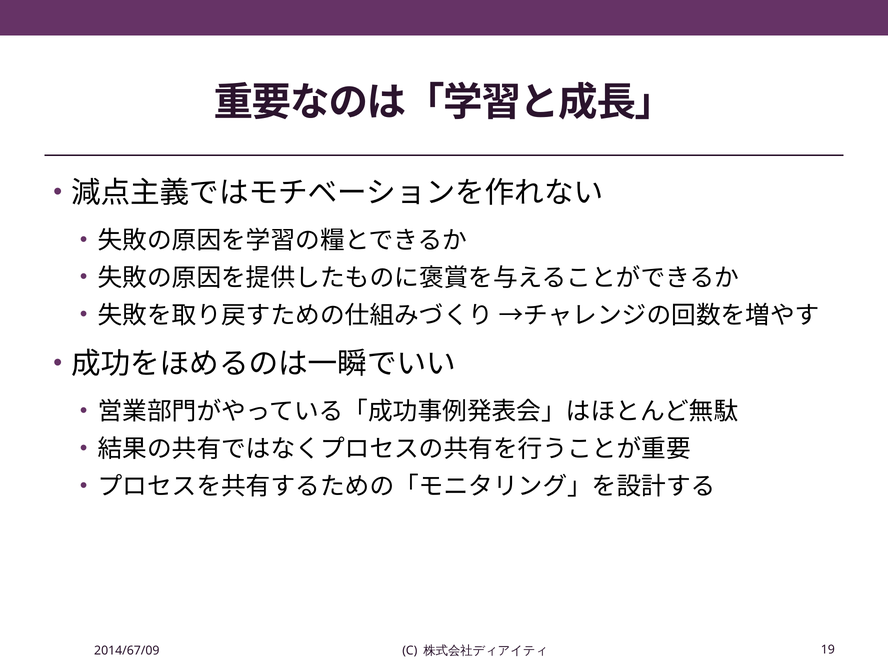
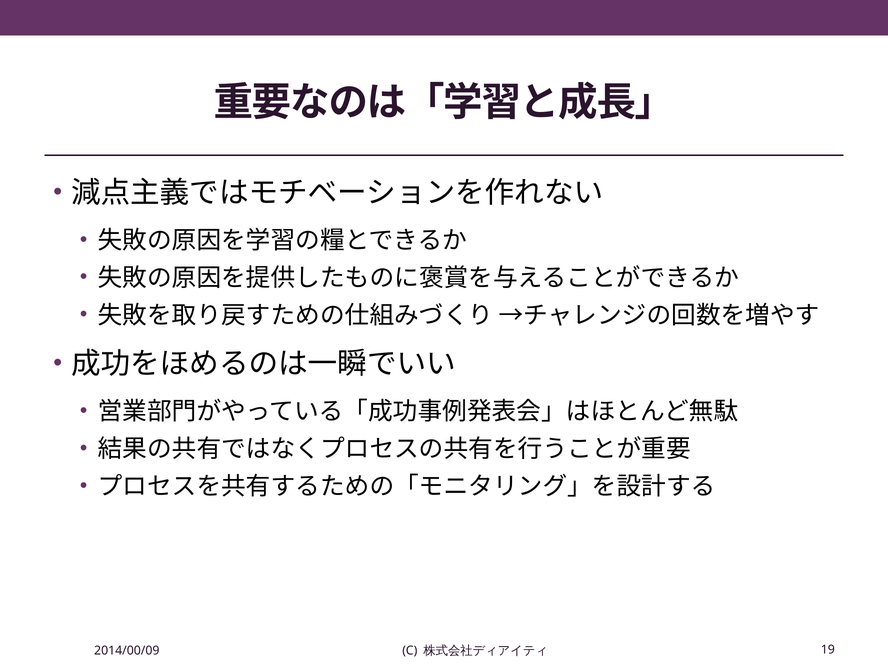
2014/67/09: 2014/67/09 -> 2014/00/09
